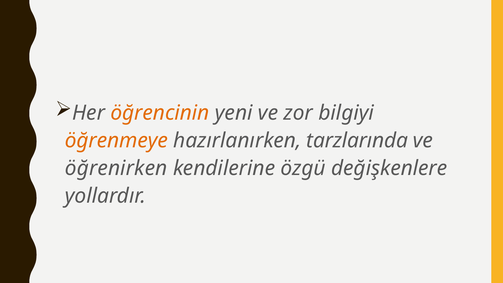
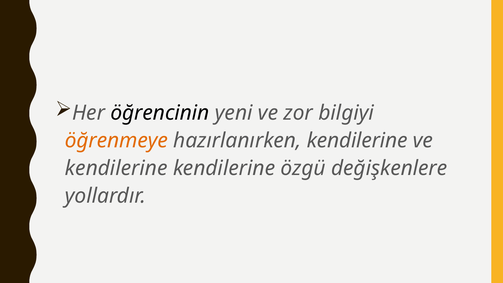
öğrencinin colour: orange -> black
hazırlanırken tarzlarında: tarzlarında -> kendilerine
öğrenirken at (116, 168): öğrenirken -> kendilerine
